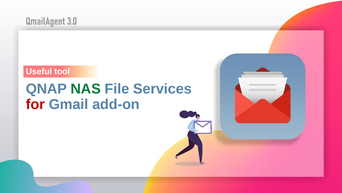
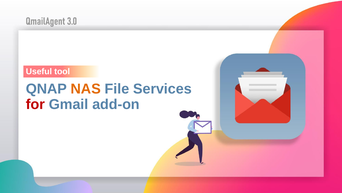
NAS colour: green -> orange
